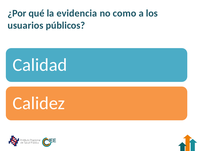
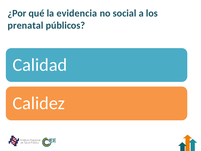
como: como -> social
usuarios: usuarios -> prenatal
